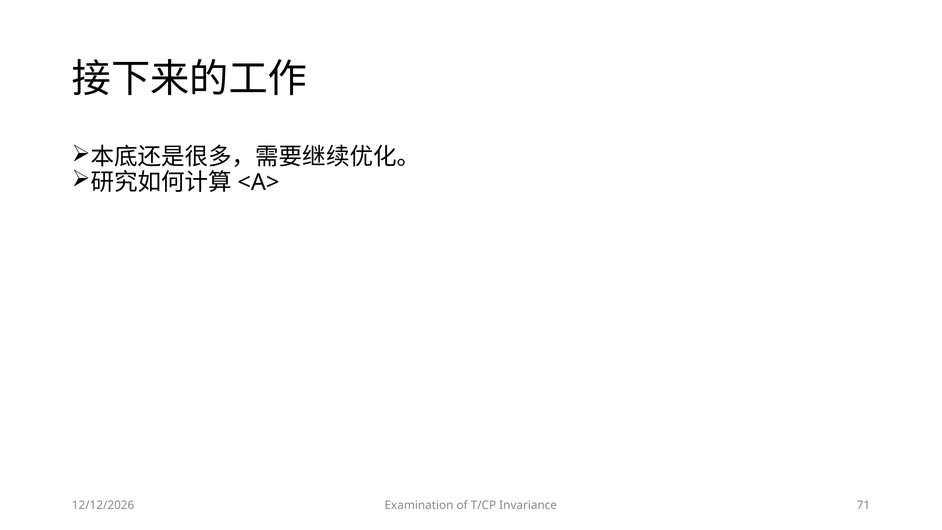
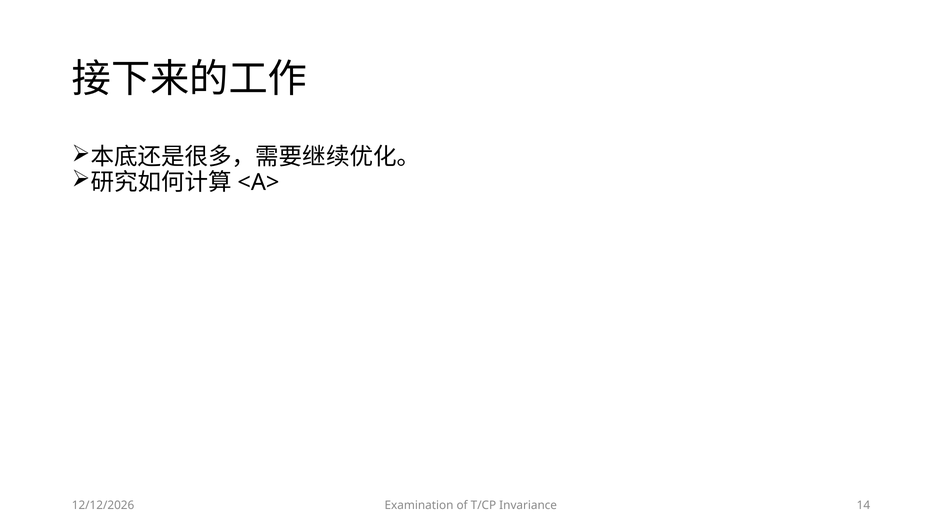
71: 71 -> 14
